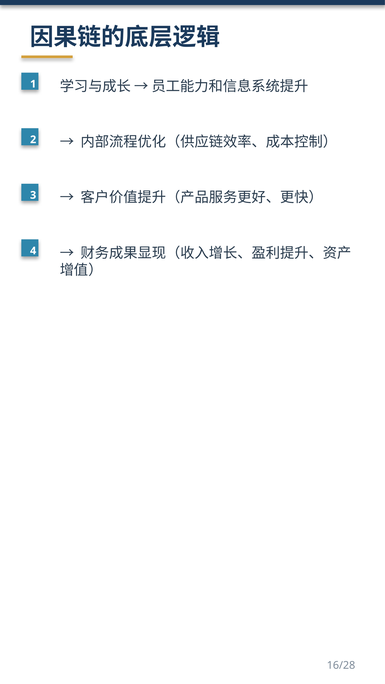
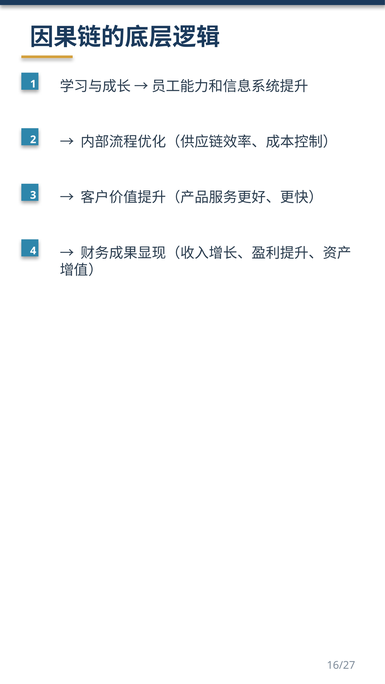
16/28: 16/28 -> 16/27
